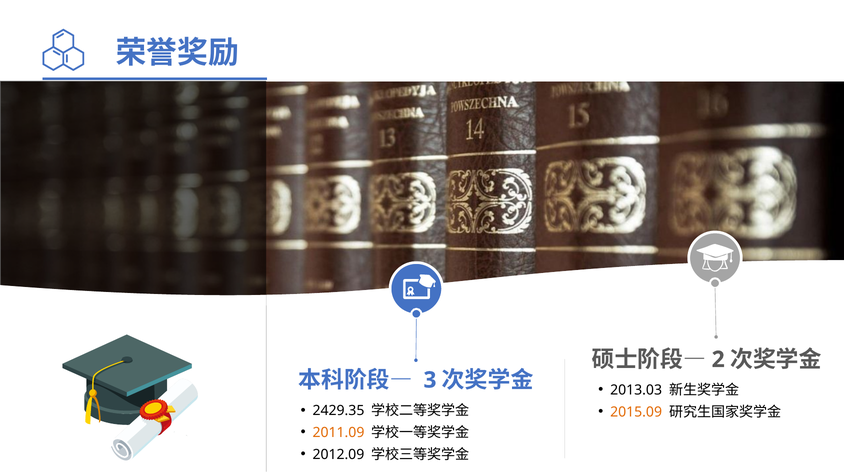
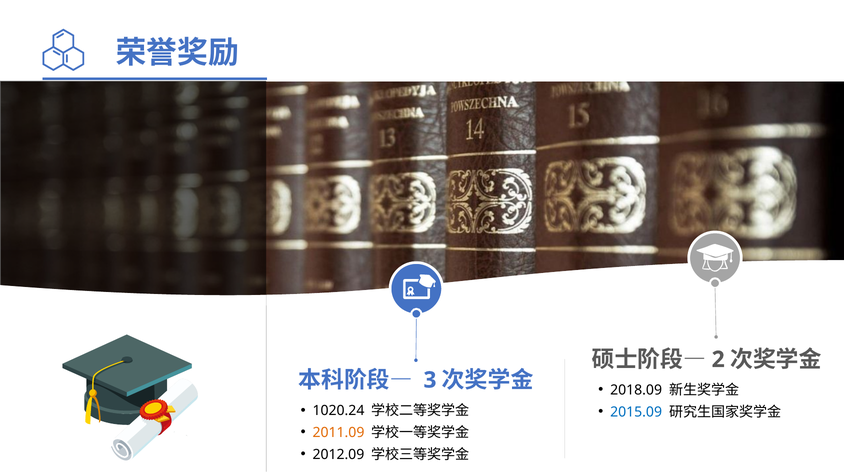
2013.03: 2013.03 -> 2018.09
2429.35: 2429.35 -> 1020.24
2015.09 colour: orange -> blue
